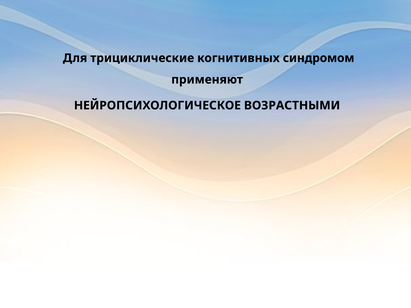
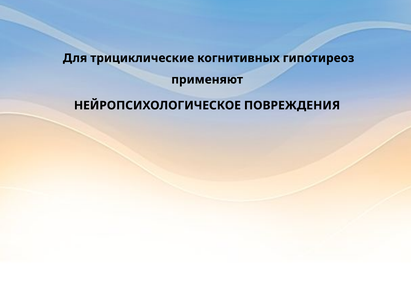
синдромом: синдромом -> гипотиреоз
ВОЗРАСТНЫМИ: ВОЗРАСТНЫМИ -> ПОВРЕЖДЕНИЯ
